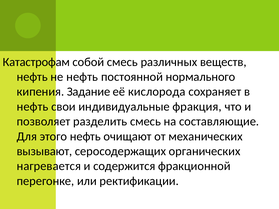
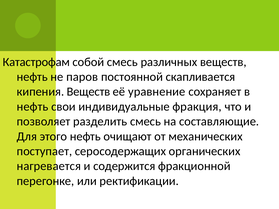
не нефть: нефть -> паров
нормального: нормального -> скапливается
кипения Задание: Задание -> Веществ
кислорода: кислорода -> уравнение
вызывают: вызывают -> поступает
